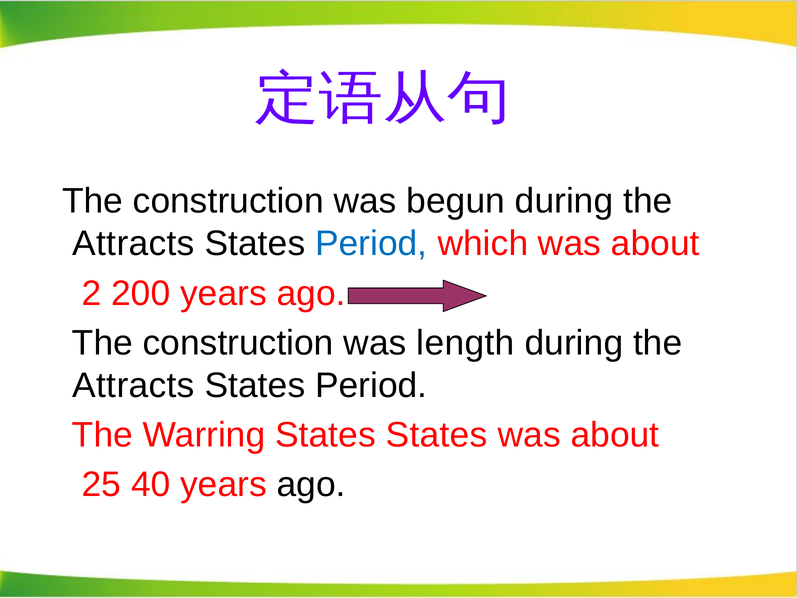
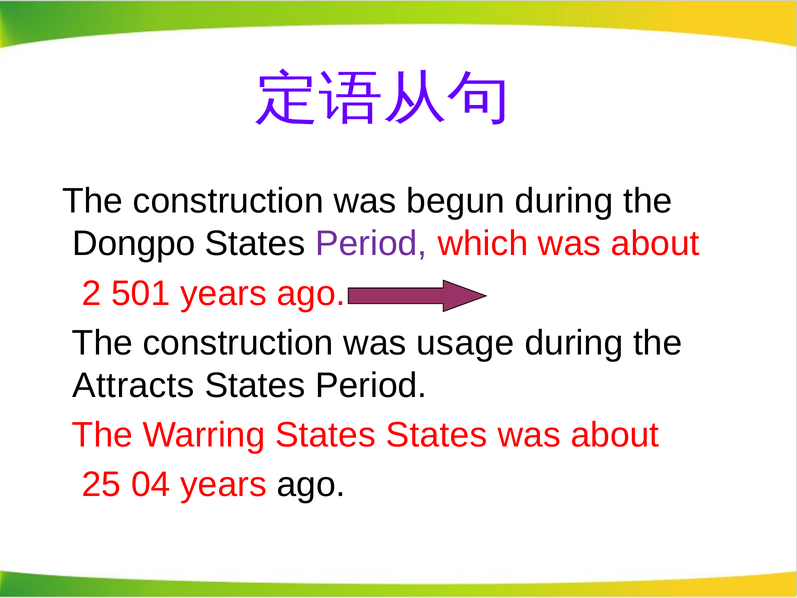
Attracts at (133, 244): Attracts -> Dongpo
Period at (371, 244) colour: blue -> purple
200: 200 -> 501
length: length -> usage
40: 40 -> 04
